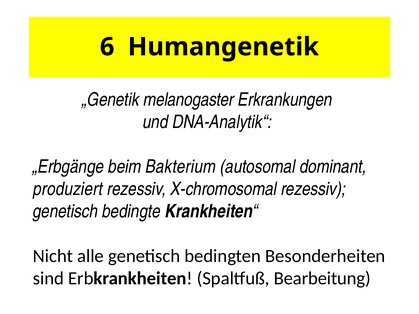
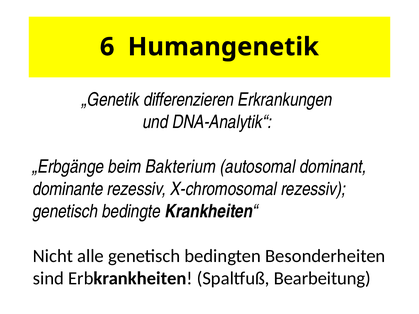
melanogaster: melanogaster -> differenzieren
produziert: produziert -> dominante
